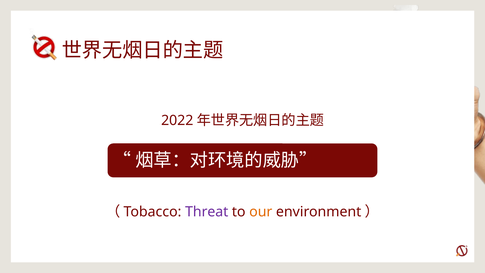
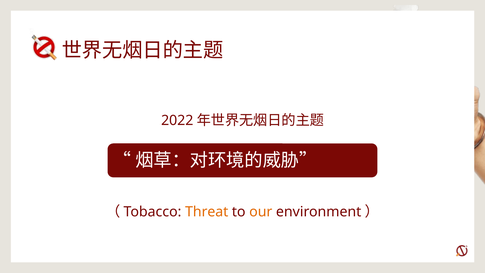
Threat colour: purple -> orange
